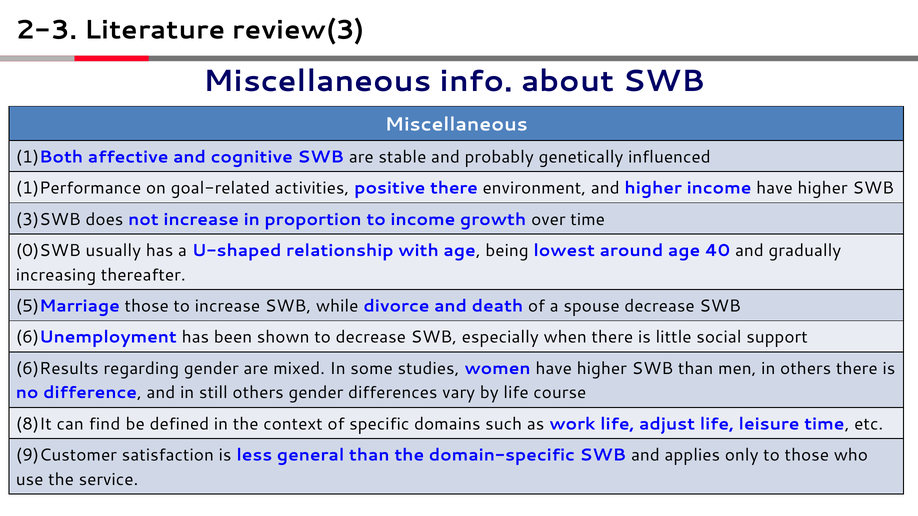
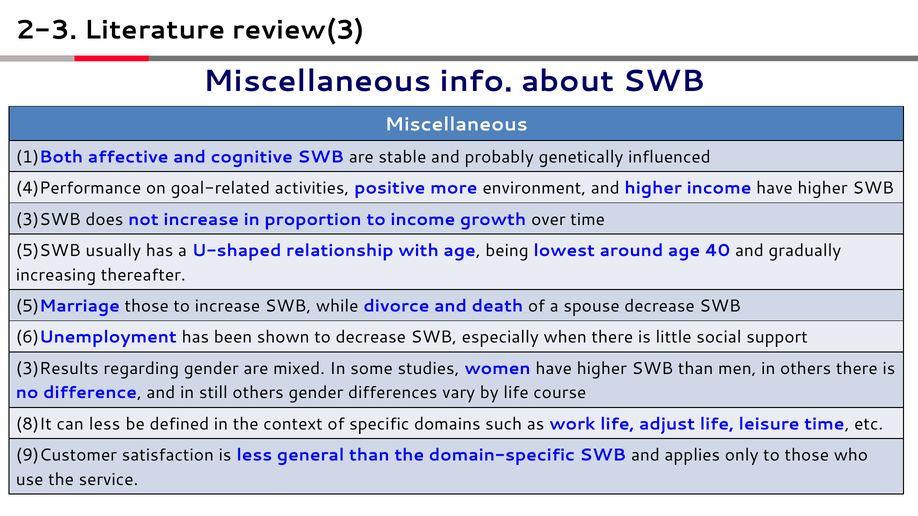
1)Performance: 1)Performance -> 4)Performance
positive there: there -> more
0)SWB: 0)SWB -> 5)SWB
6)Results: 6)Results -> 3)Results
can find: find -> less
